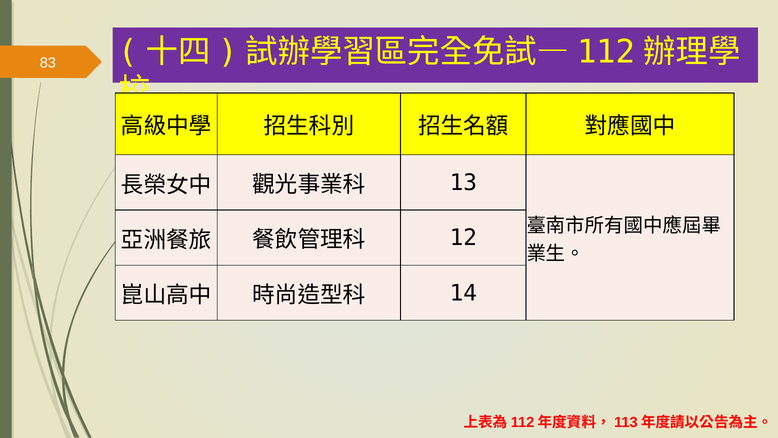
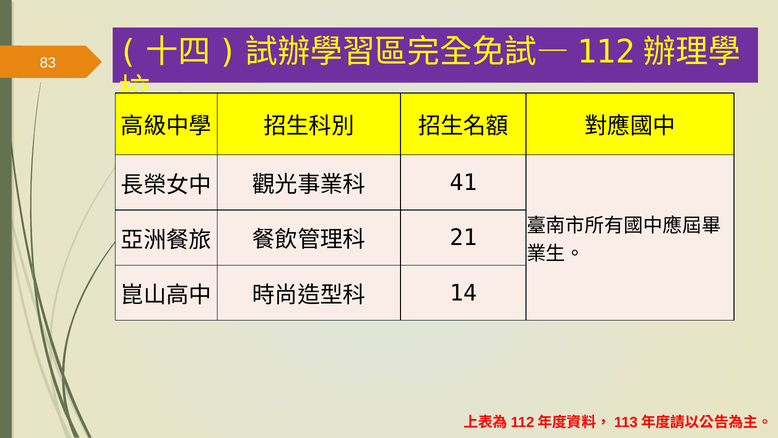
13: 13 -> 41
12: 12 -> 21
